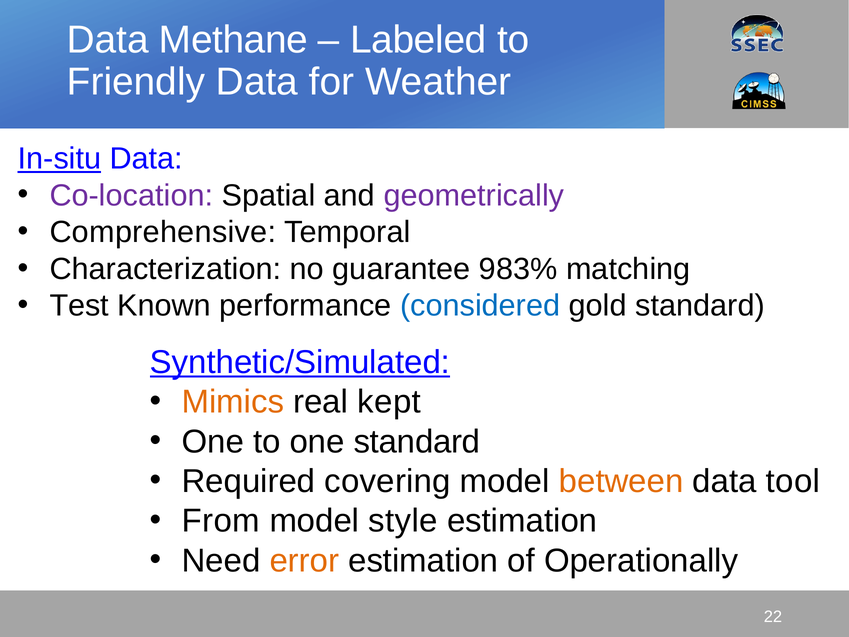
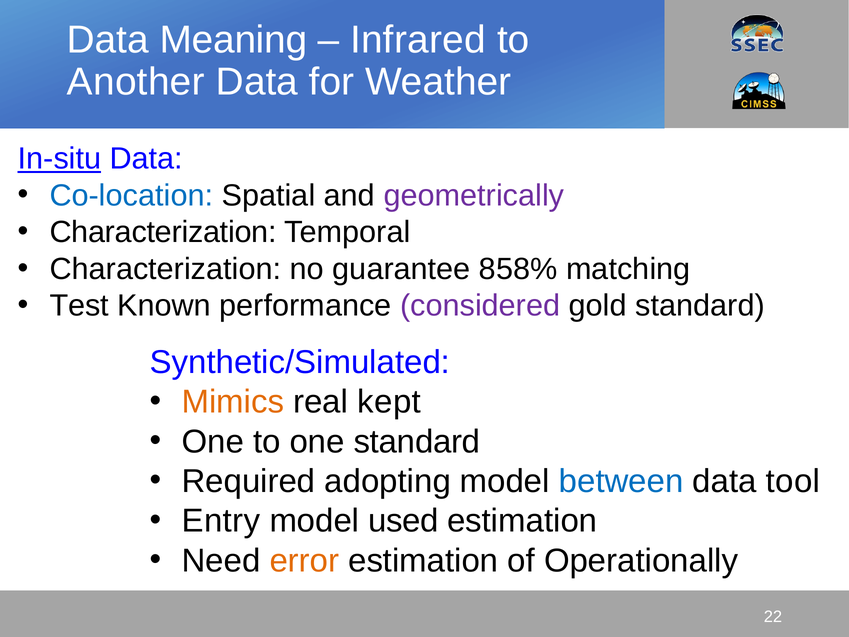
Methane: Methane -> Meaning
Labeled: Labeled -> Infrared
Friendly: Friendly -> Another
Co-location colour: purple -> blue
Comprehensive at (163, 232): Comprehensive -> Characterization
983%: 983% -> 858%
considered colour: blue -> purple
Synthetic/Simulated underline: present -> none
covering: covering -> adopting
between colour: orange -> blue
From: From -> Entry
style: style -> used
